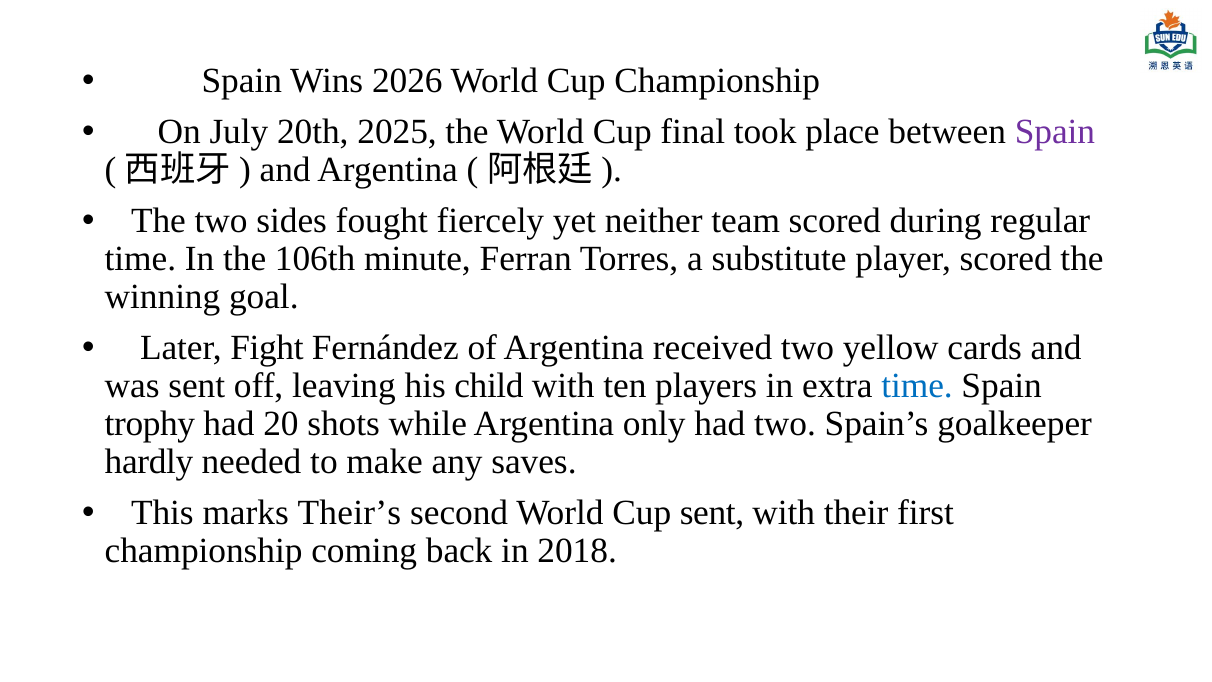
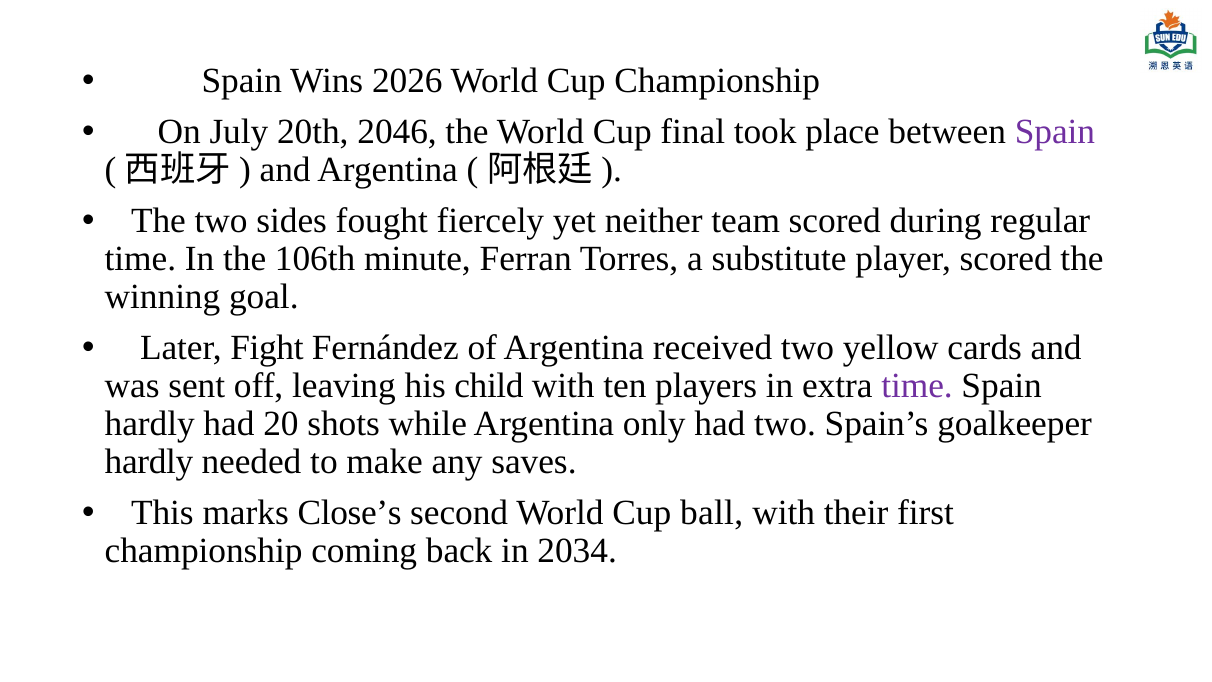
2025: 2025 -> 2046
time at (917, 386) colour: blue -> purple
trophy at (150, 424): trophy -> hardly
Their’s: Their’s -> Close’s
Cup sent: sent -> ball
2018: 2018 -> 2034
